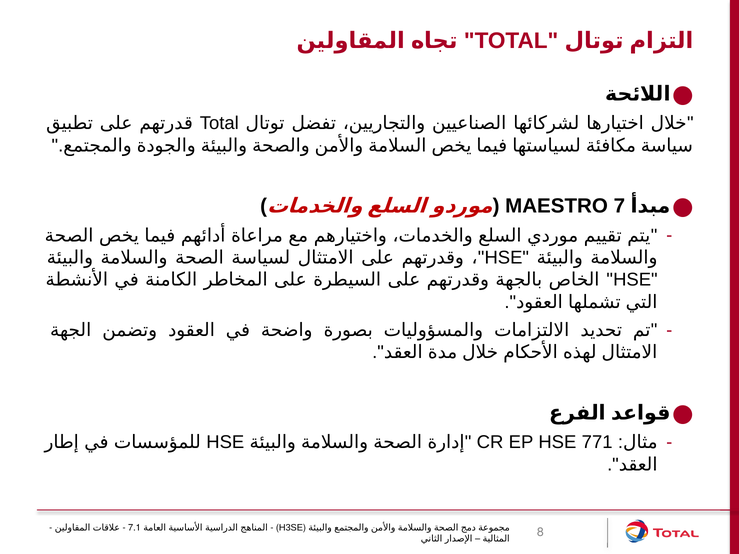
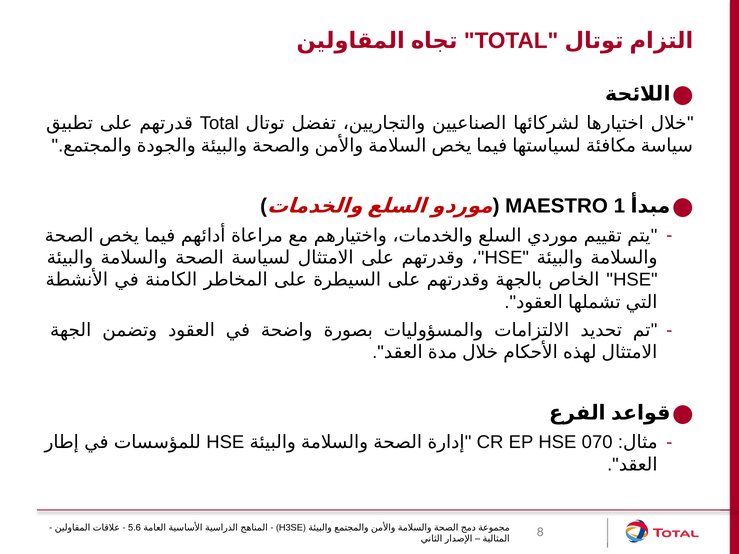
7: 7 -> 1
771: 771 -> 070
7.1: 7.1 -> 5.6
